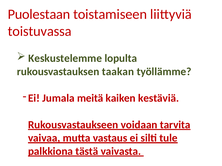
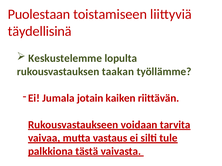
toistuvassa: toistuvassa -> täydellisinä
meitä: meitä -> jotain
kestäviä: kestäviä -> riittävän
